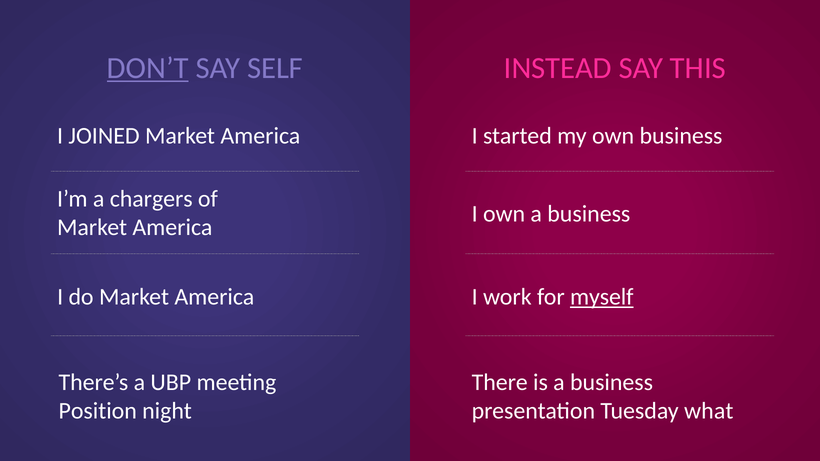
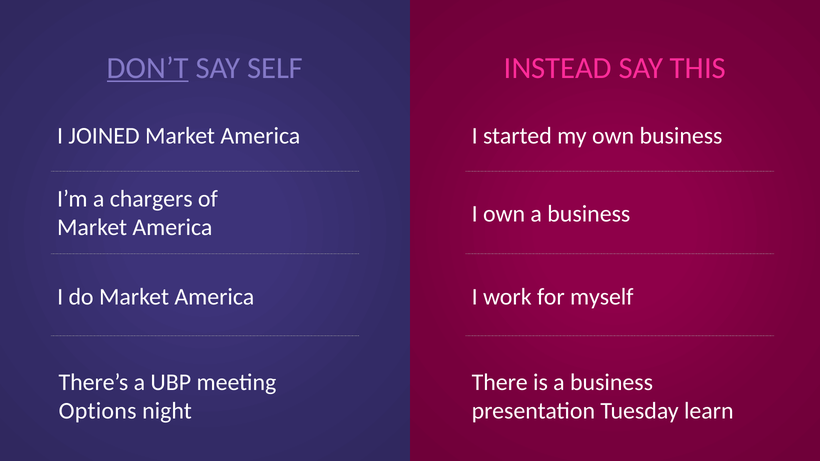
myself underline: present -> none
Position: Position -> Options
what: what -> learn
